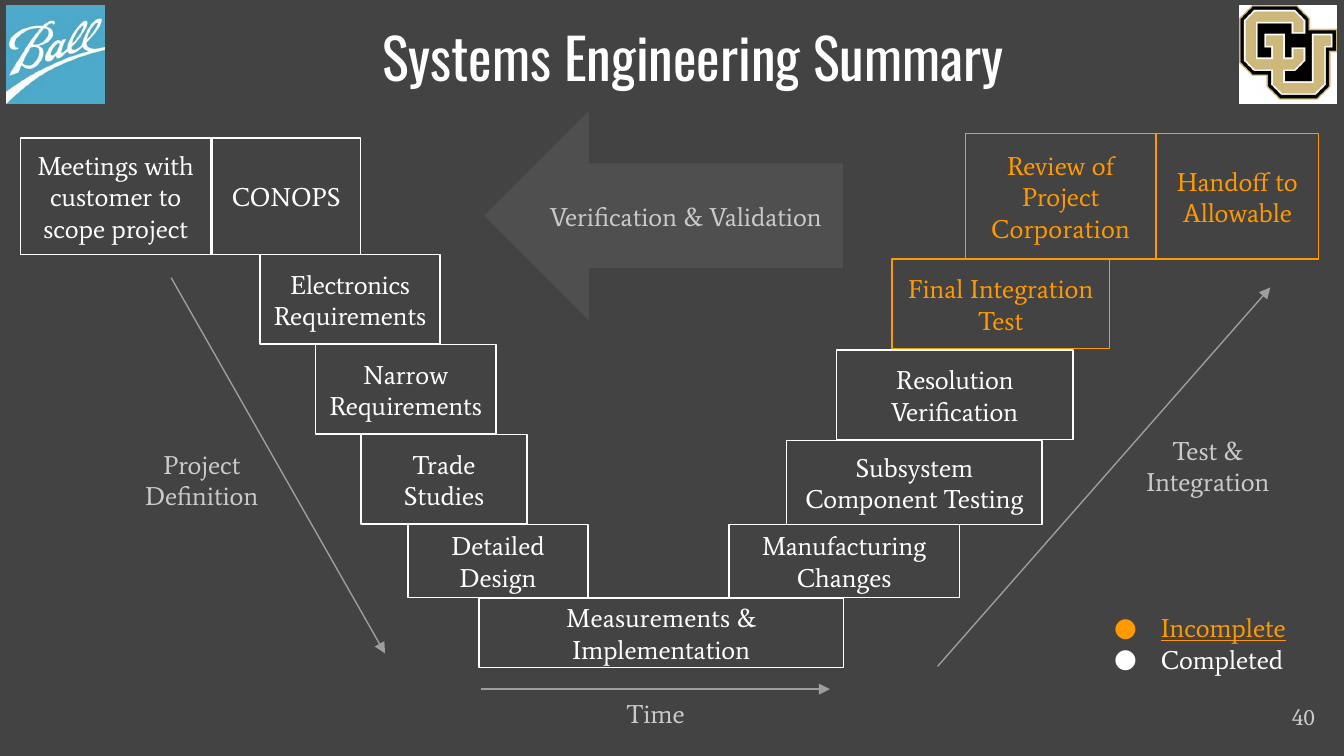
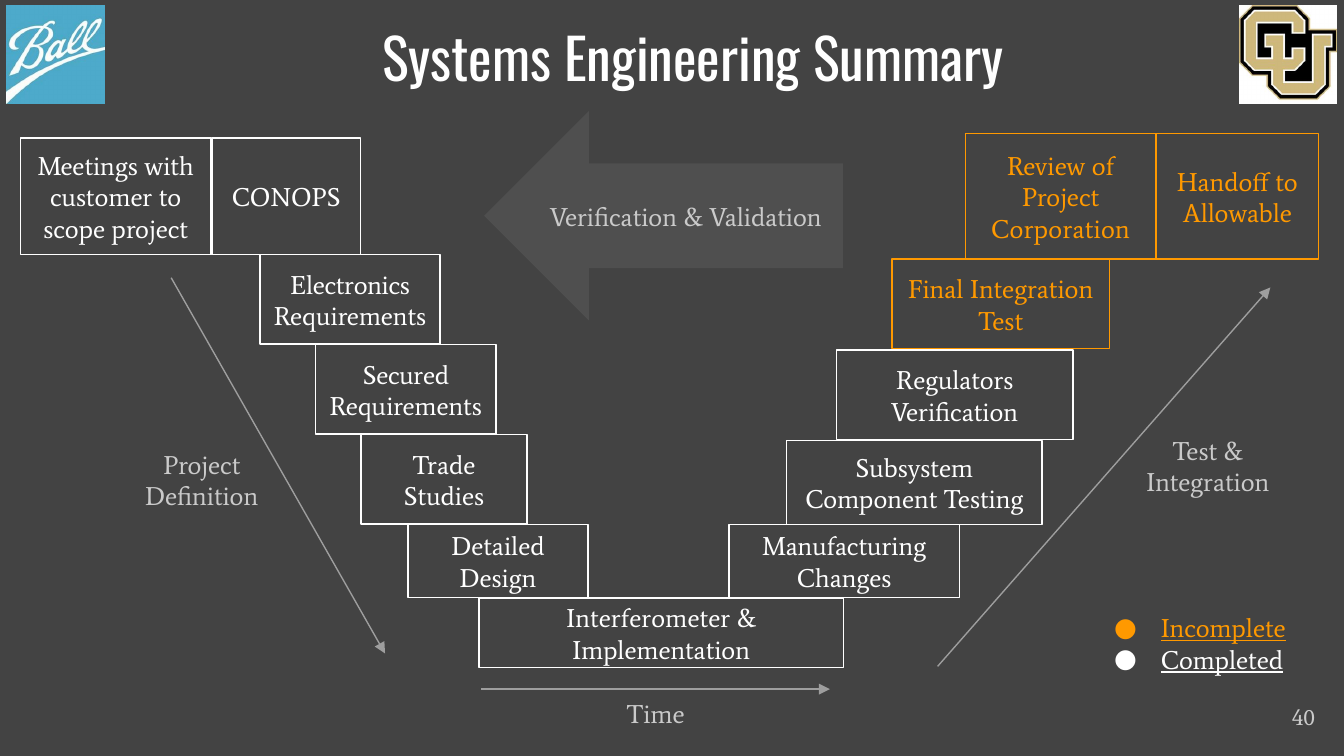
Narrow: Narrow -> Secured
Resolution: Resolution -> Regulators
Measurements: Measurements -> Interferometer
Completed underline: none -> present
